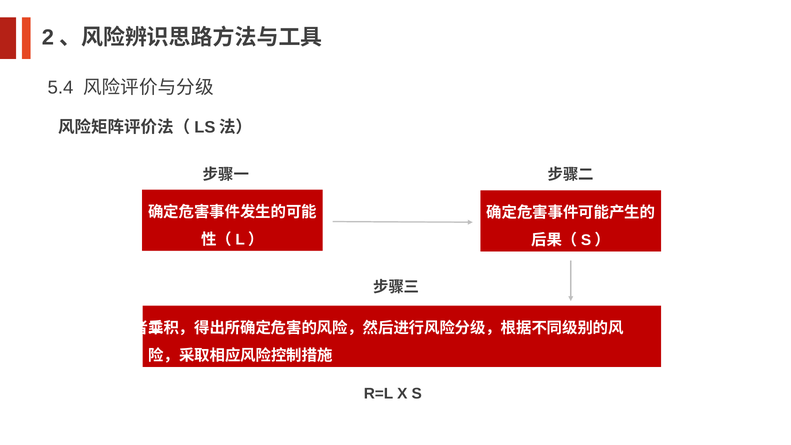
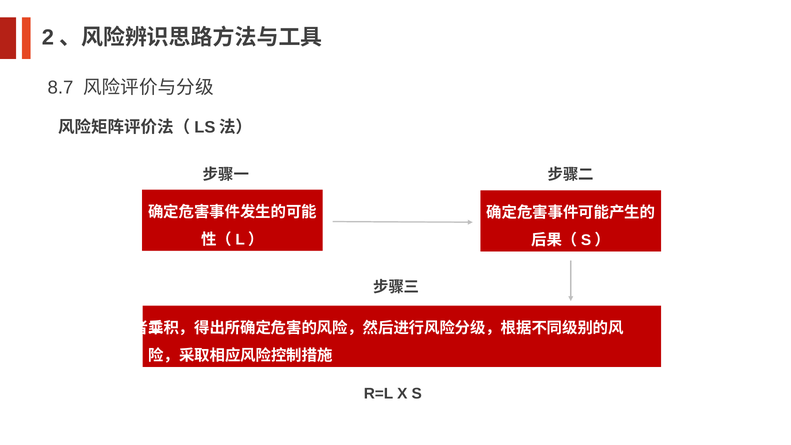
5.4: 5.4 -> 8.7
